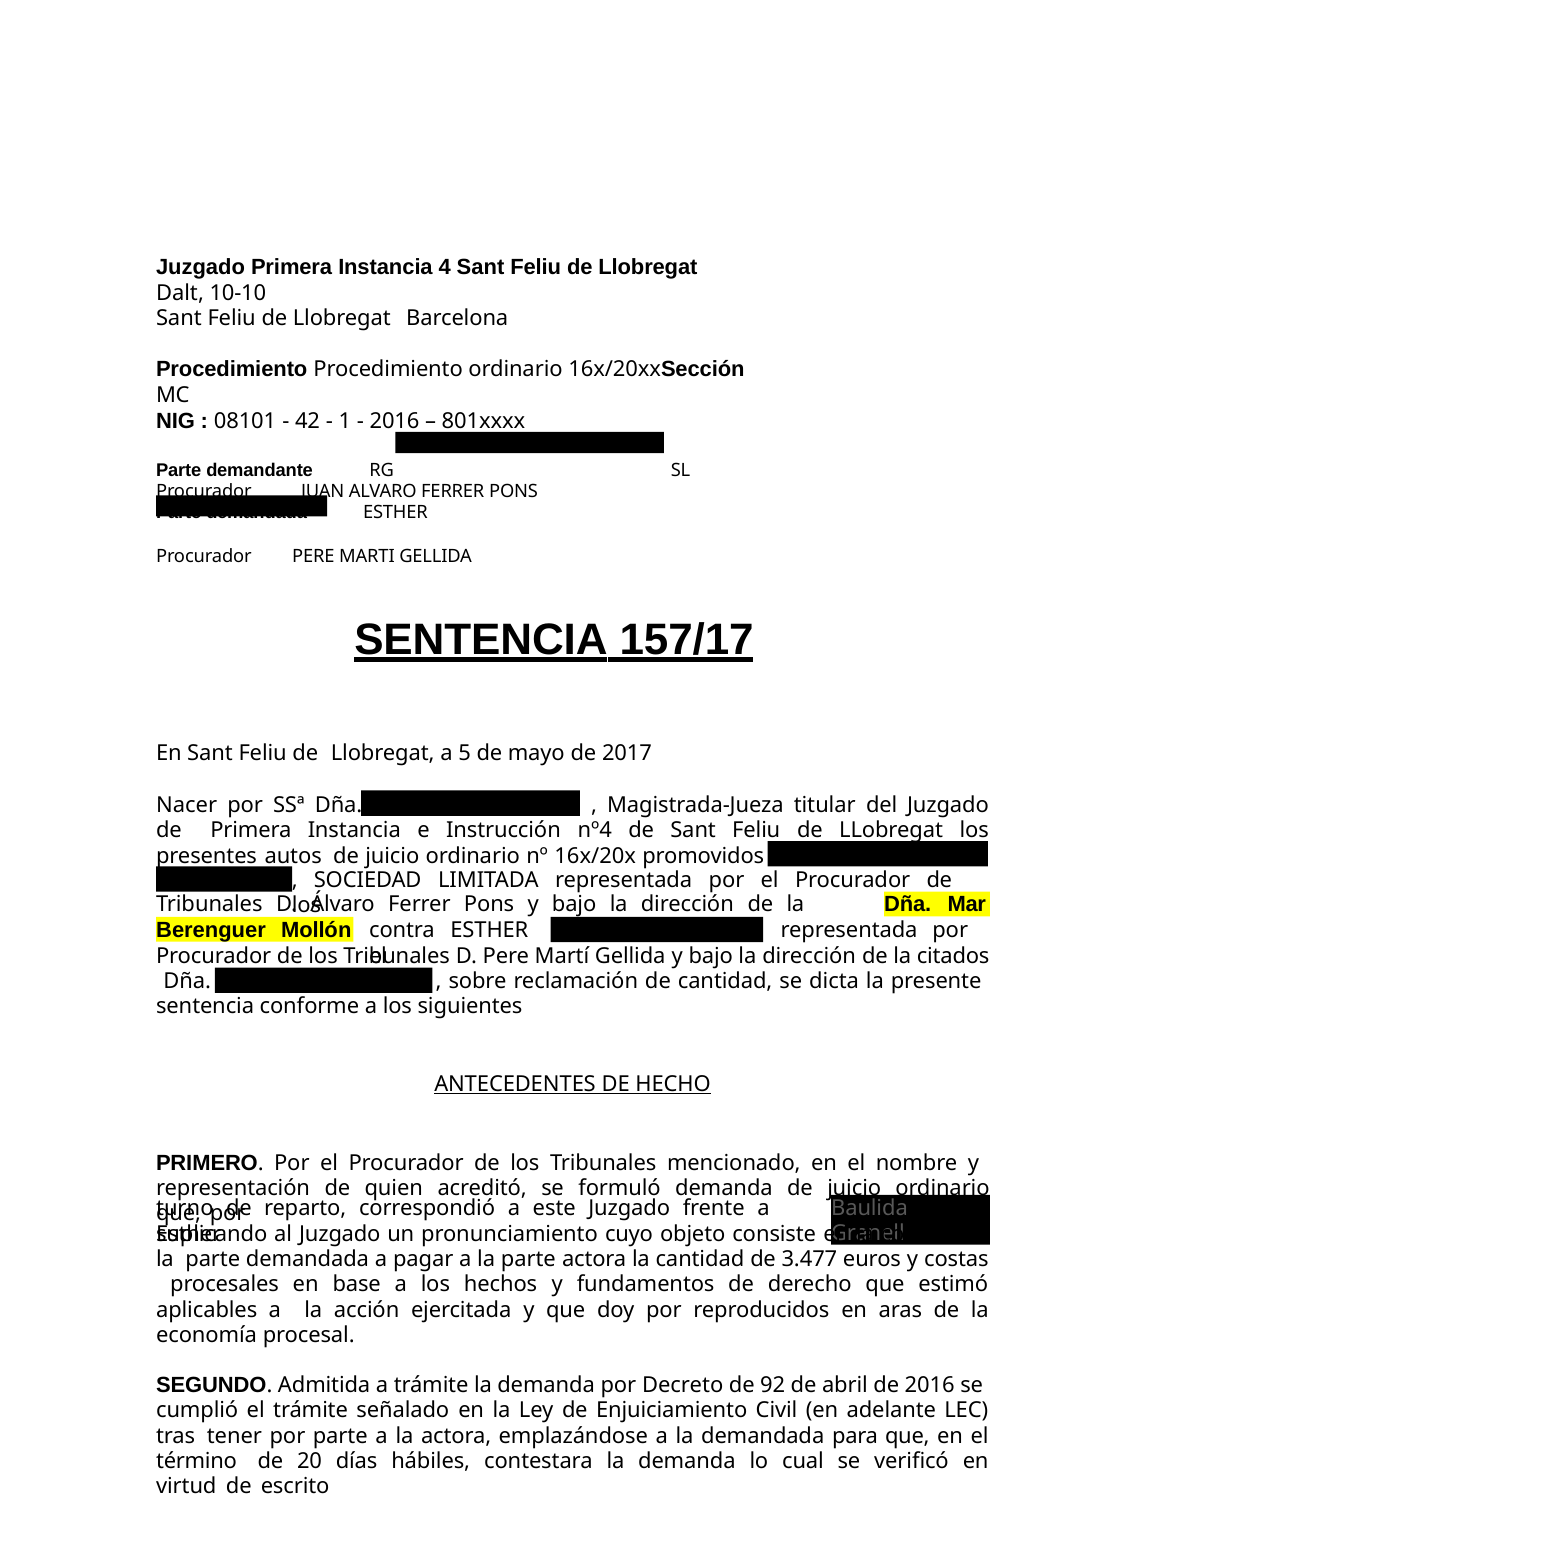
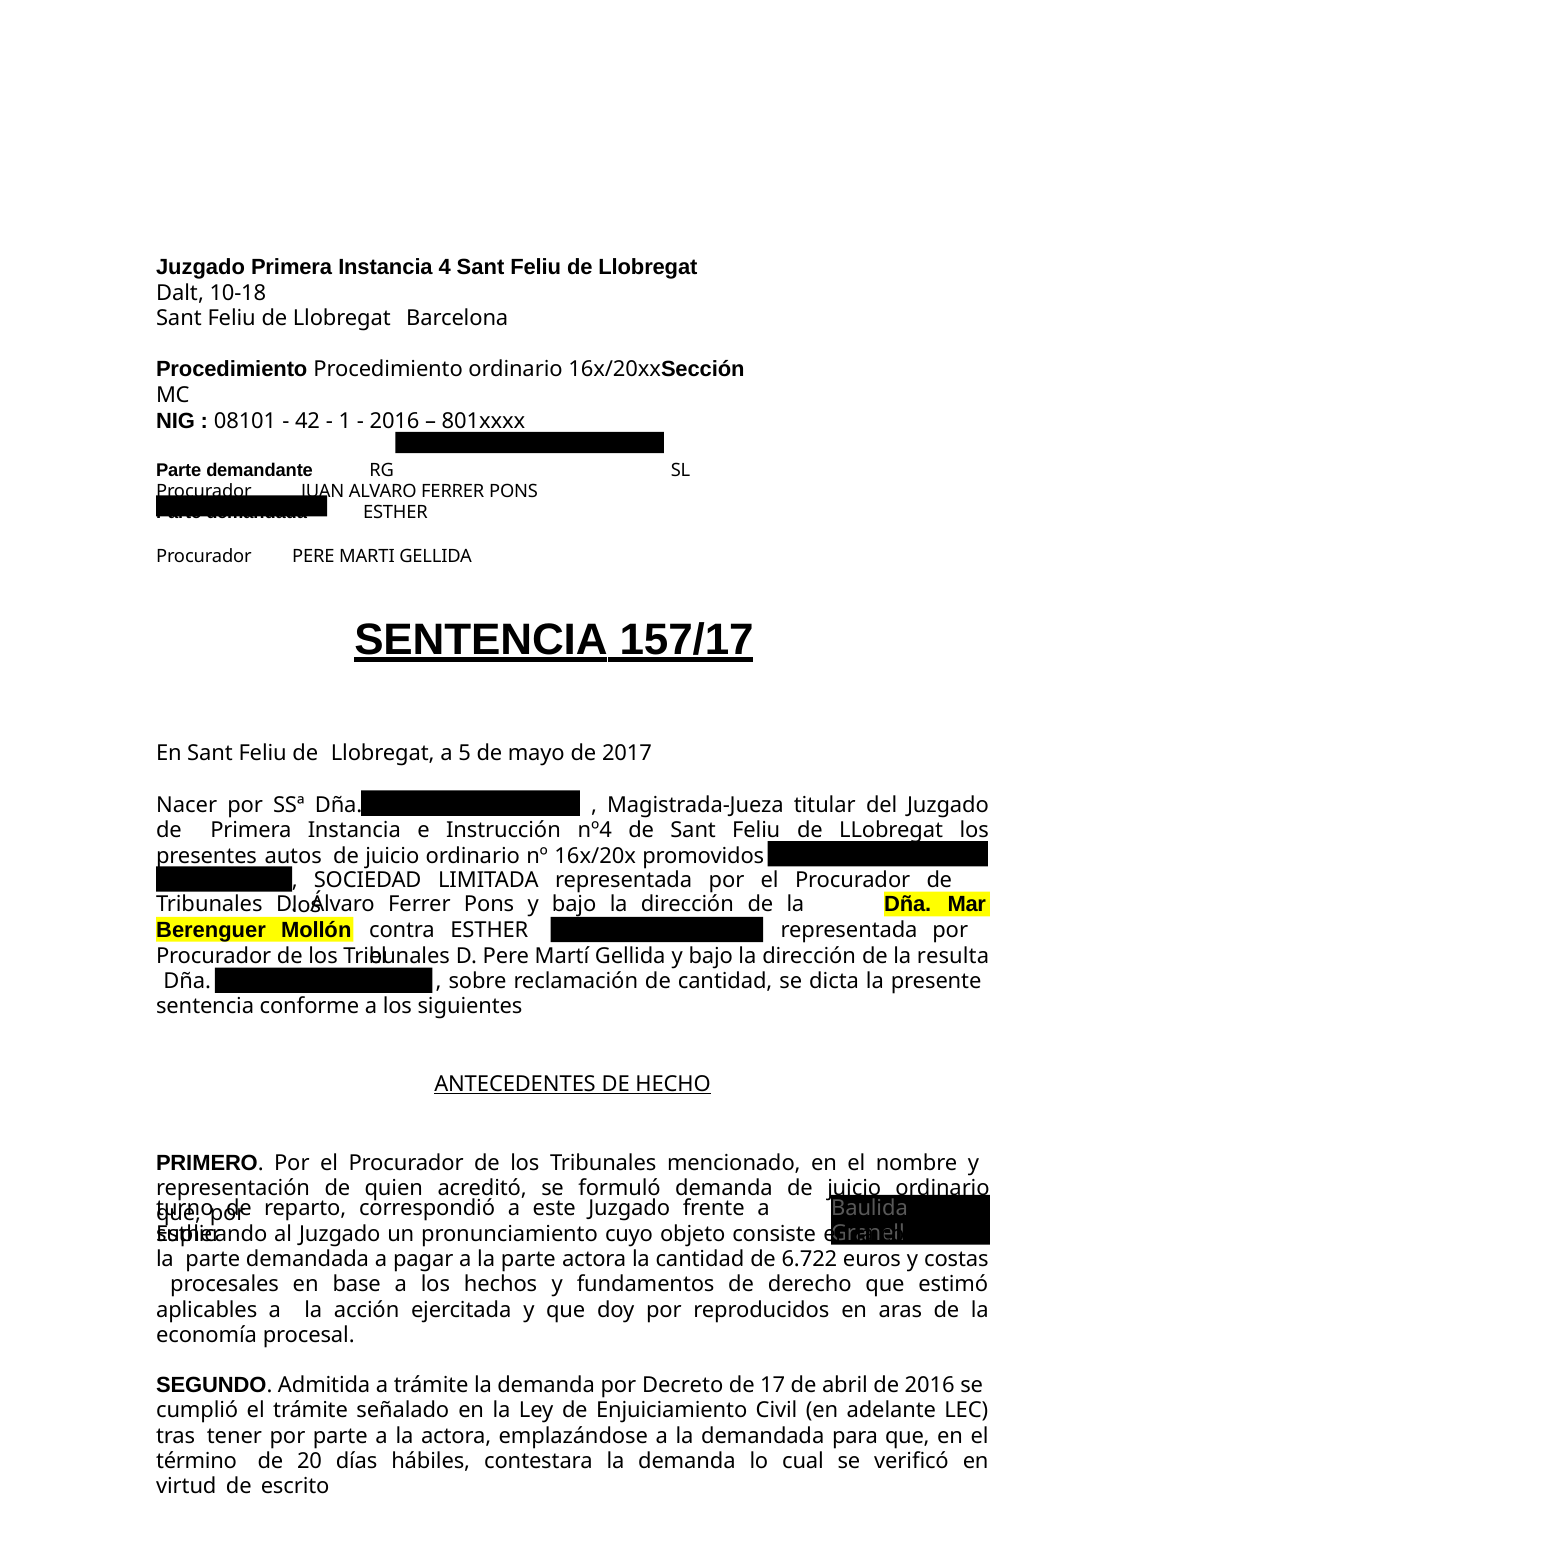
10-10: 10-10 -> 10-18
citados: citados -> resulta
3.477: 3.477 -> 6.722
92: 92 -> 17
